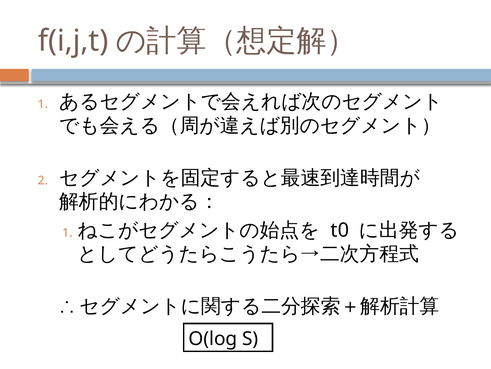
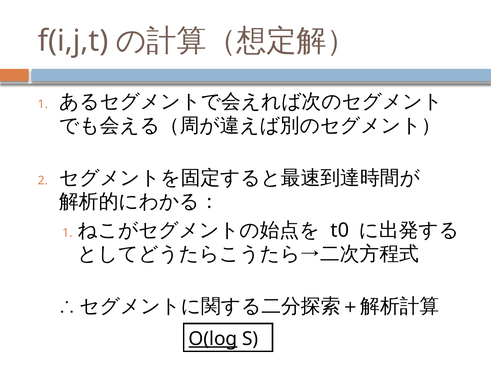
O(log underline: none -> present
